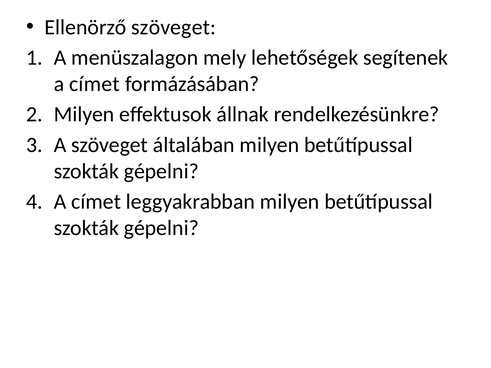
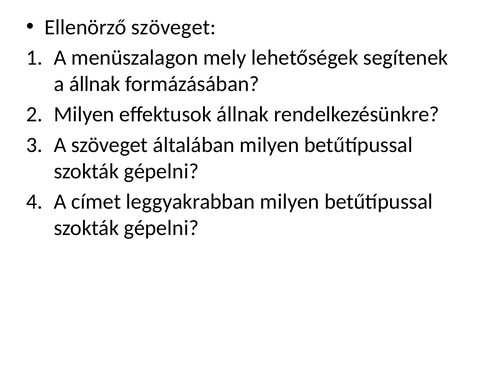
címet at (95, 84): címet -> állnak
